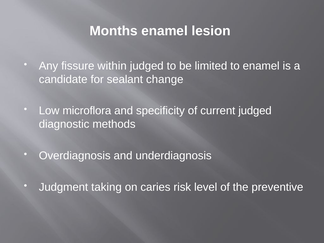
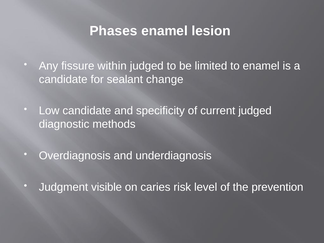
Months: Months -> Phases
Low microflora: microflora -> candidate
taking: taking -> visible
preventive: preventive -> prevention
